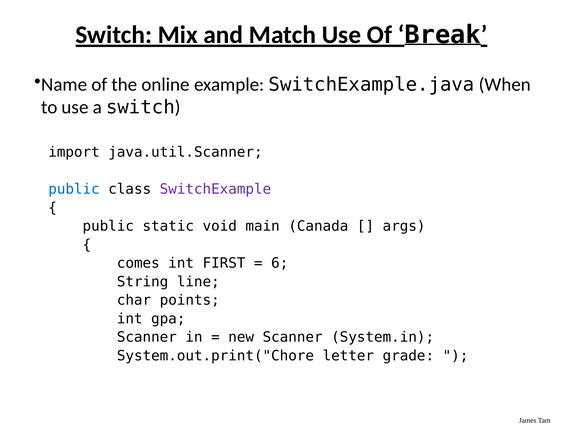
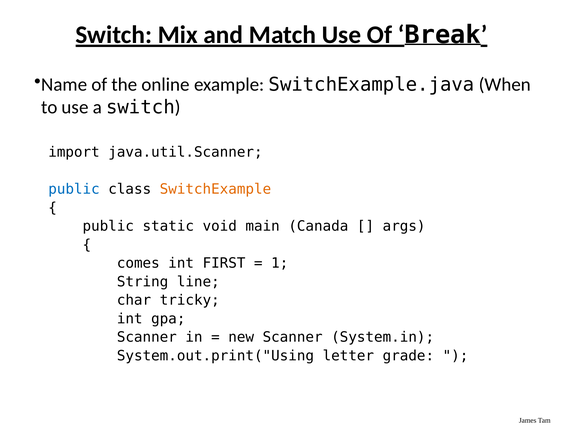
SwitchExample colour: purple -> orange
6: 6 -> 1
points: points -> tricky
System.out.print("Chore: System.out.print("Chore -> System.out.print("Using
